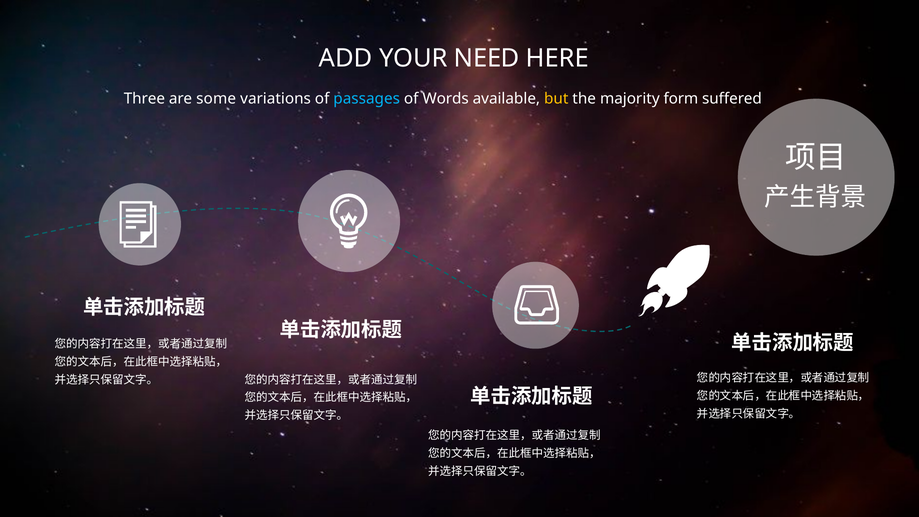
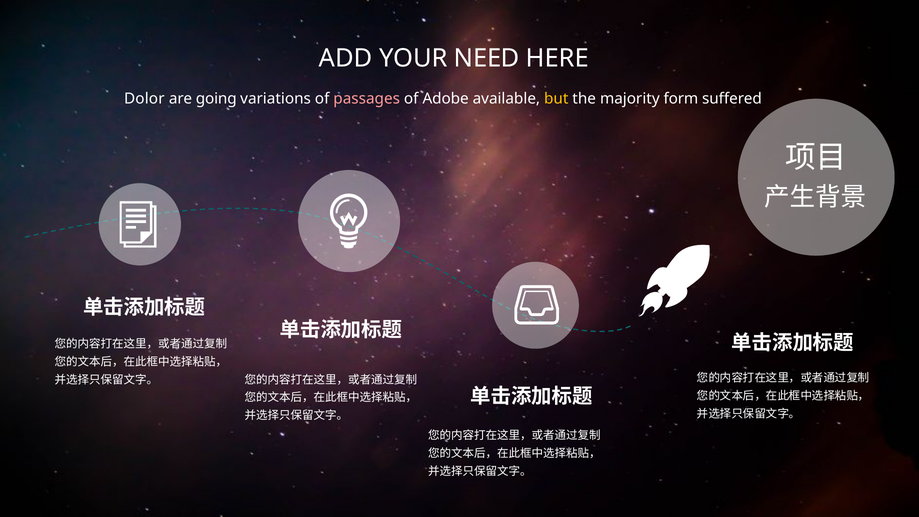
Three: Three -> Dolor
some: some -> going
passages colour: light blue -> pink
Words: Words -> Adobe
